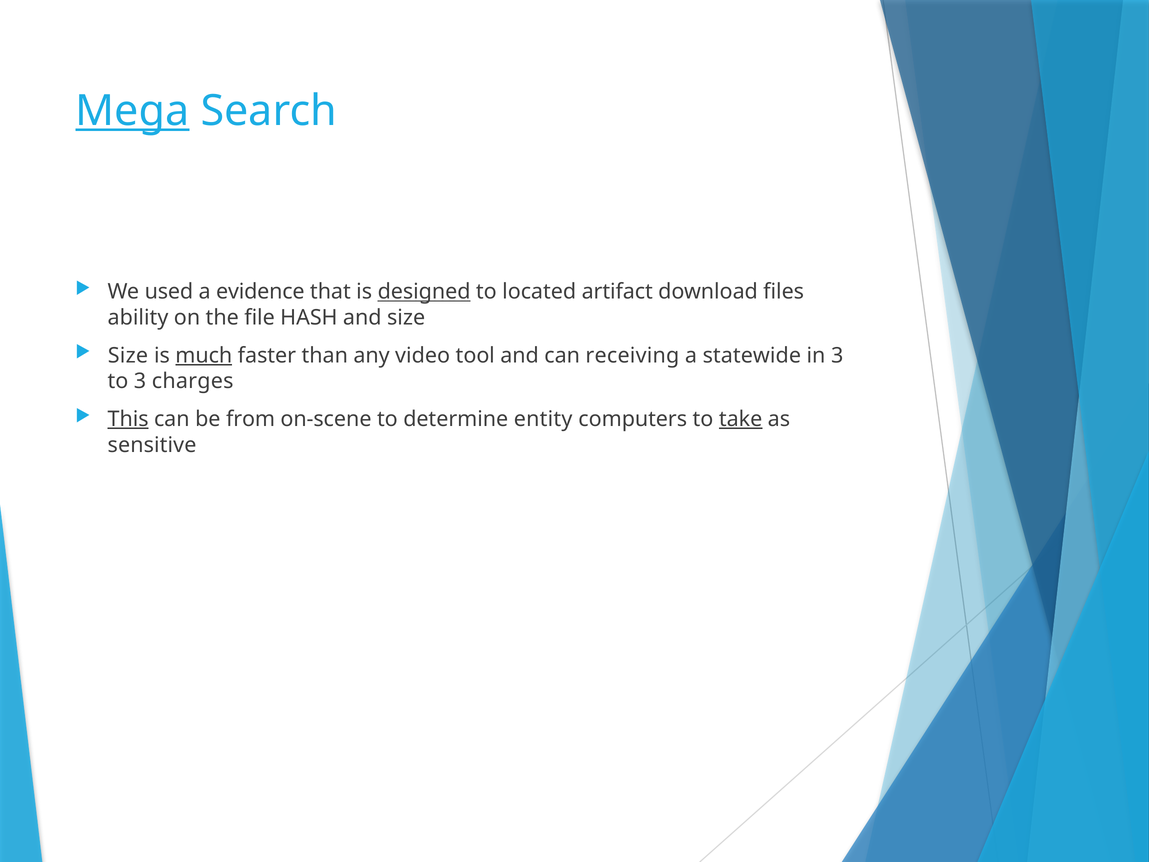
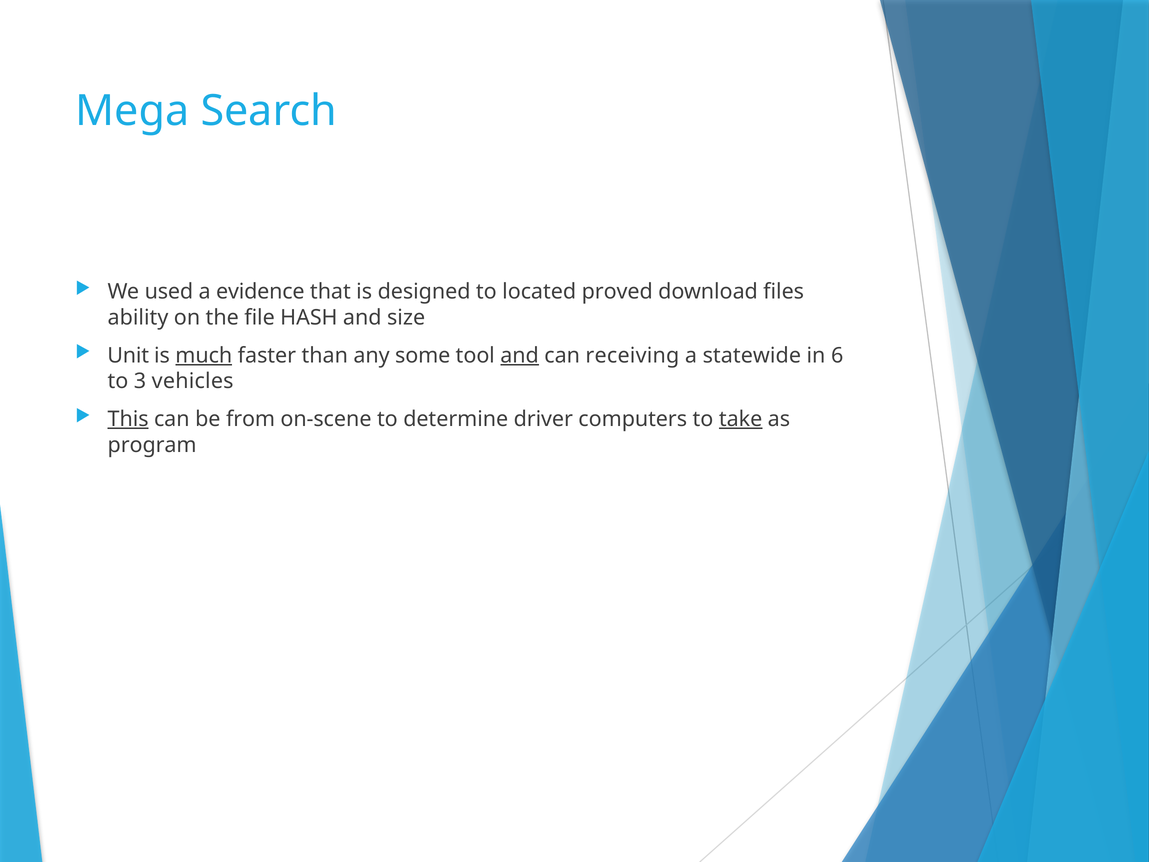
Mega underline: present -> none
designed underline: present -> none
artifact: artifact -> proved
Size at (128, 355): Size -> Unit
video: video -> some
and at (520, 355) underline: none -> present
in 3: 3 -> 6
charges: charges -> vehicles
entity: entity -> driver
sensitive: sensitive -> program
